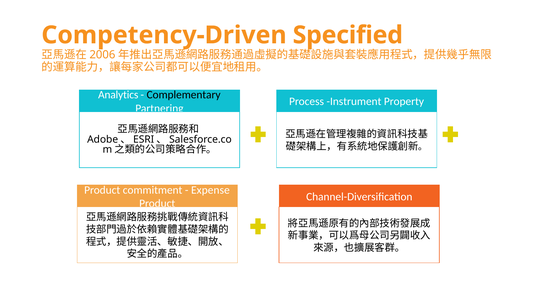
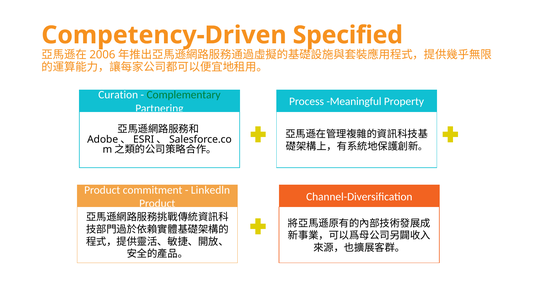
Analytics: Analytics -> Curation
Complementary colour: black -> green
Instrument: Instrument -> Meaningful
Expense: Expense -> Linkedln
